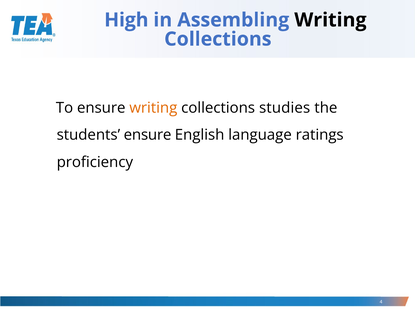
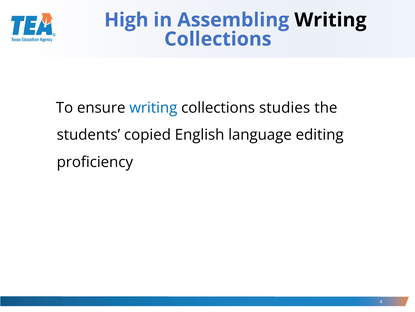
writing at (153, 108) colour: orange -> blue
students ensure: ensure -> copied
ratings: ratings -> editing
